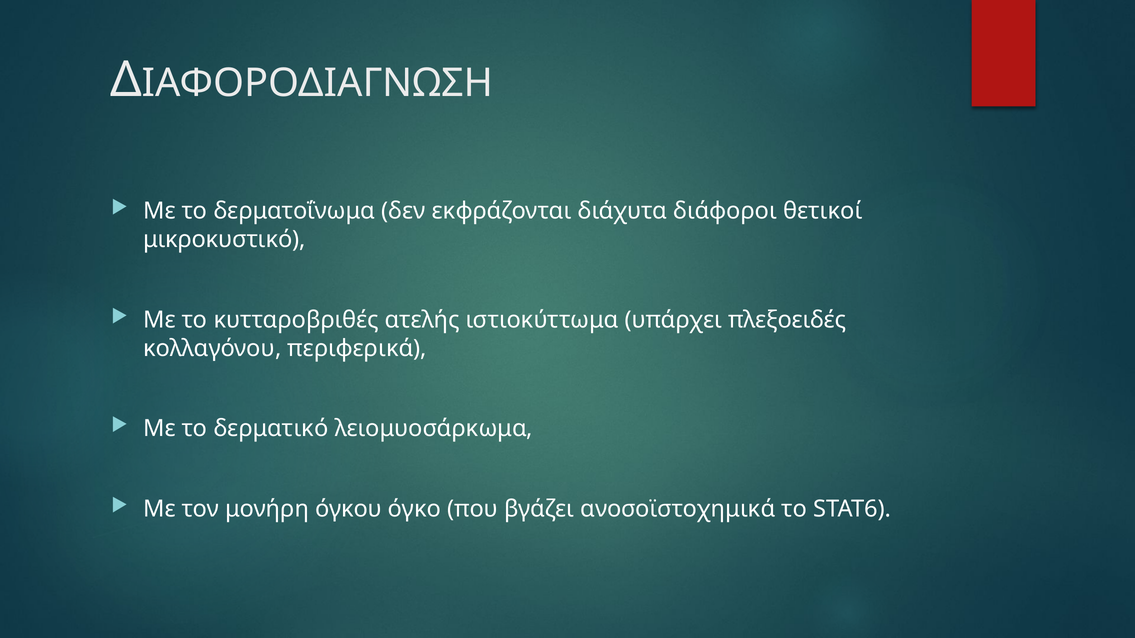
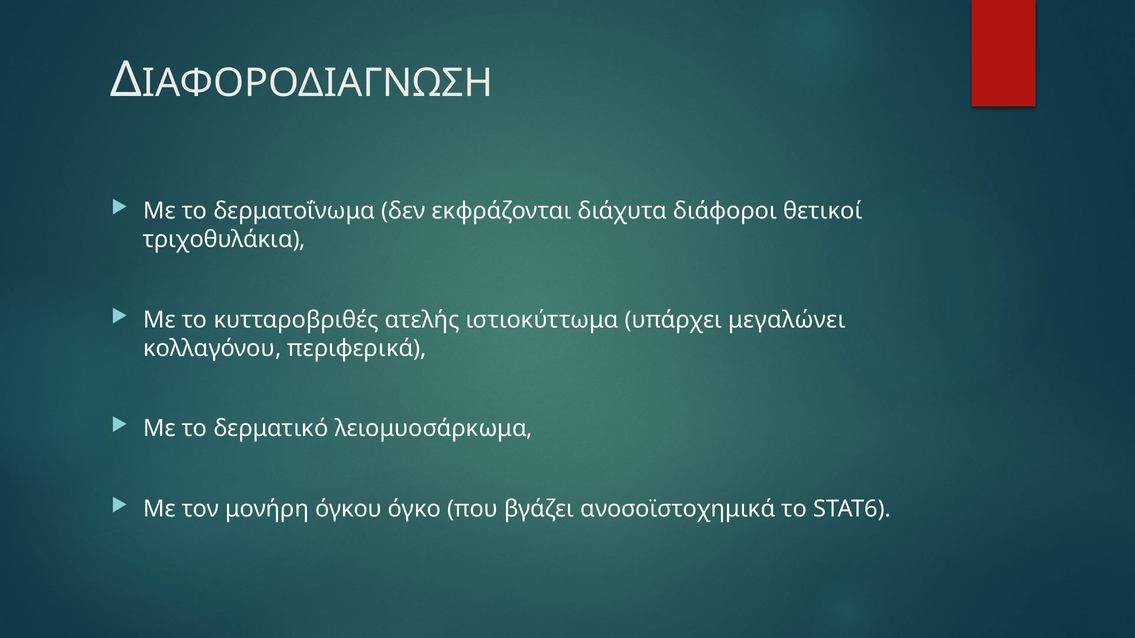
μικροκυστικό: μικροκυστικό -> τριχοθυλάκια
πλεξοειδές: πλεξοειδές -> μεγαλώνει
